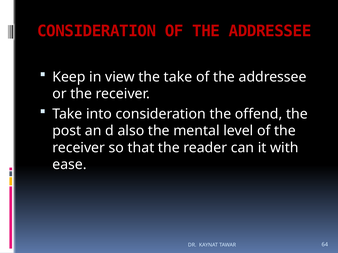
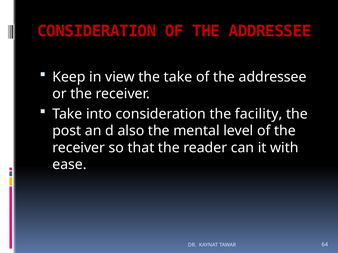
offend: offend -> facility
